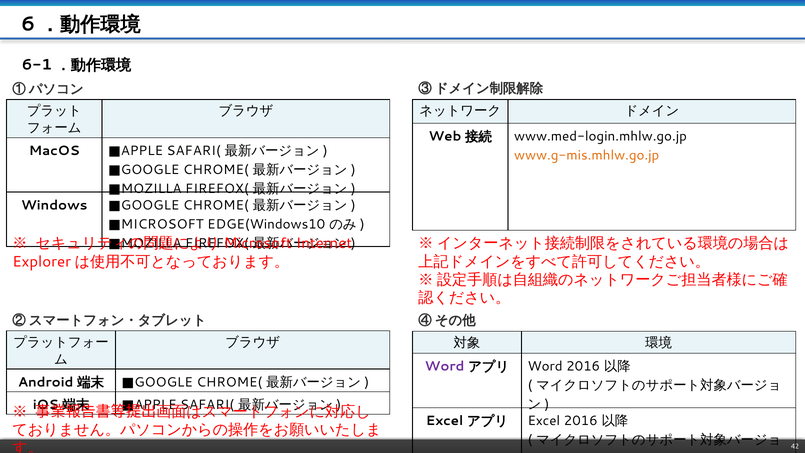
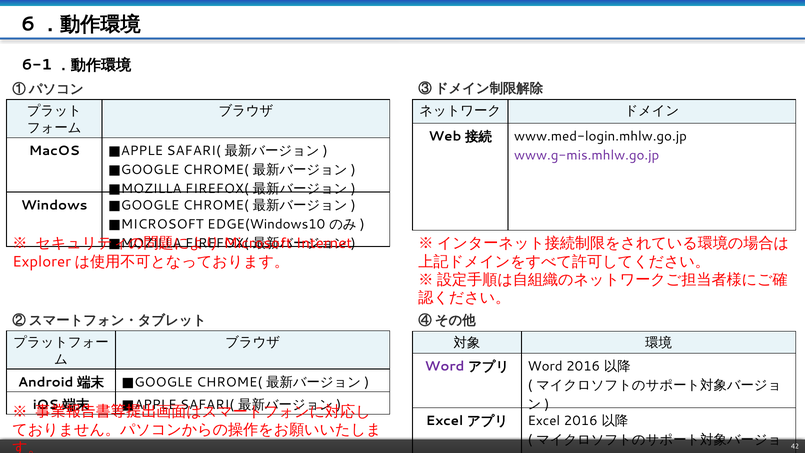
www.g-mis.mhlw.go.jp colour: orange -> purple
